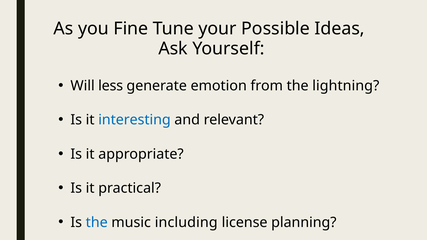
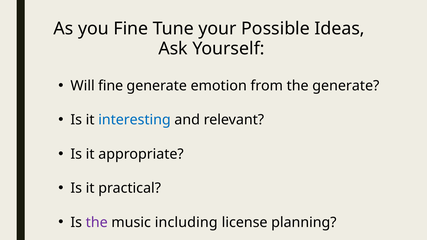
Will less: less -> fine
the lightning: lightning -> generate
the at (97, 223) colour: blue -> purple
